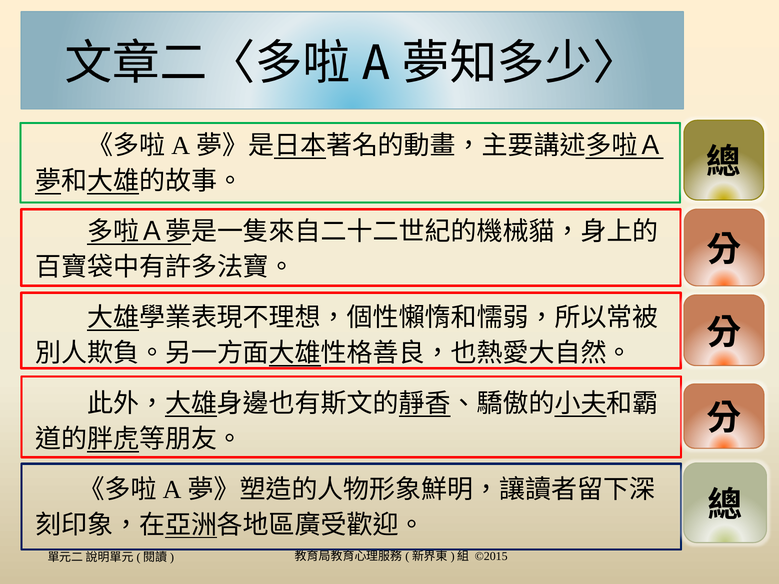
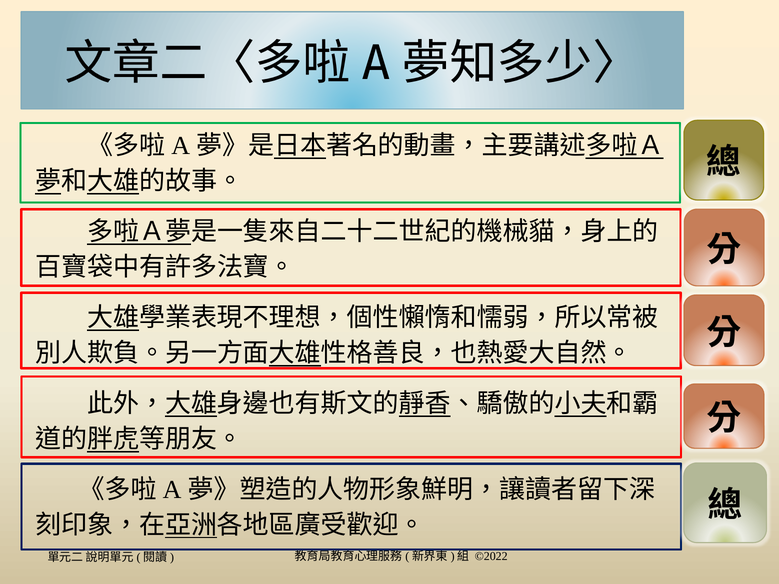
©2015: ©2015 -> ©2022
